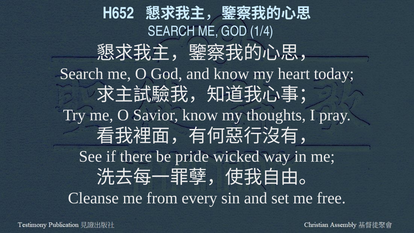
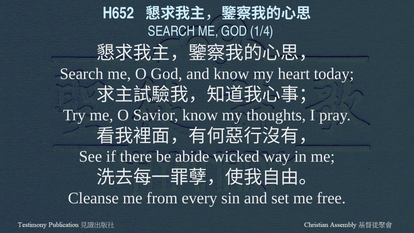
pride: pride -> abide
